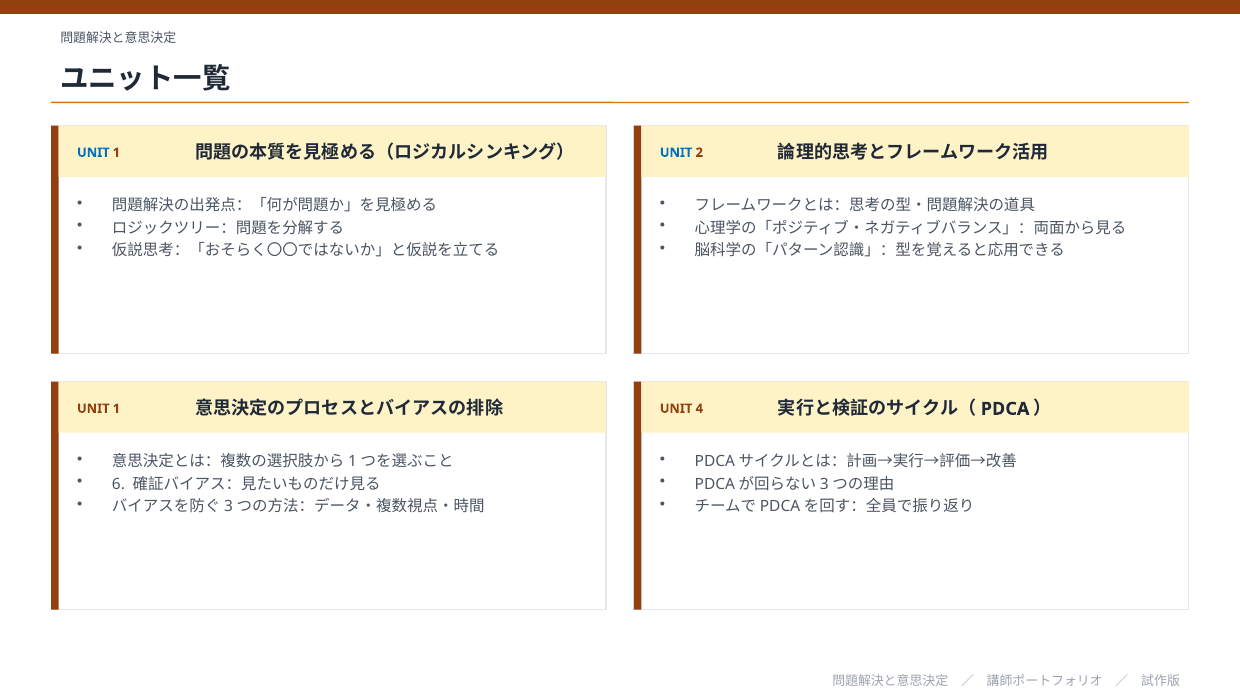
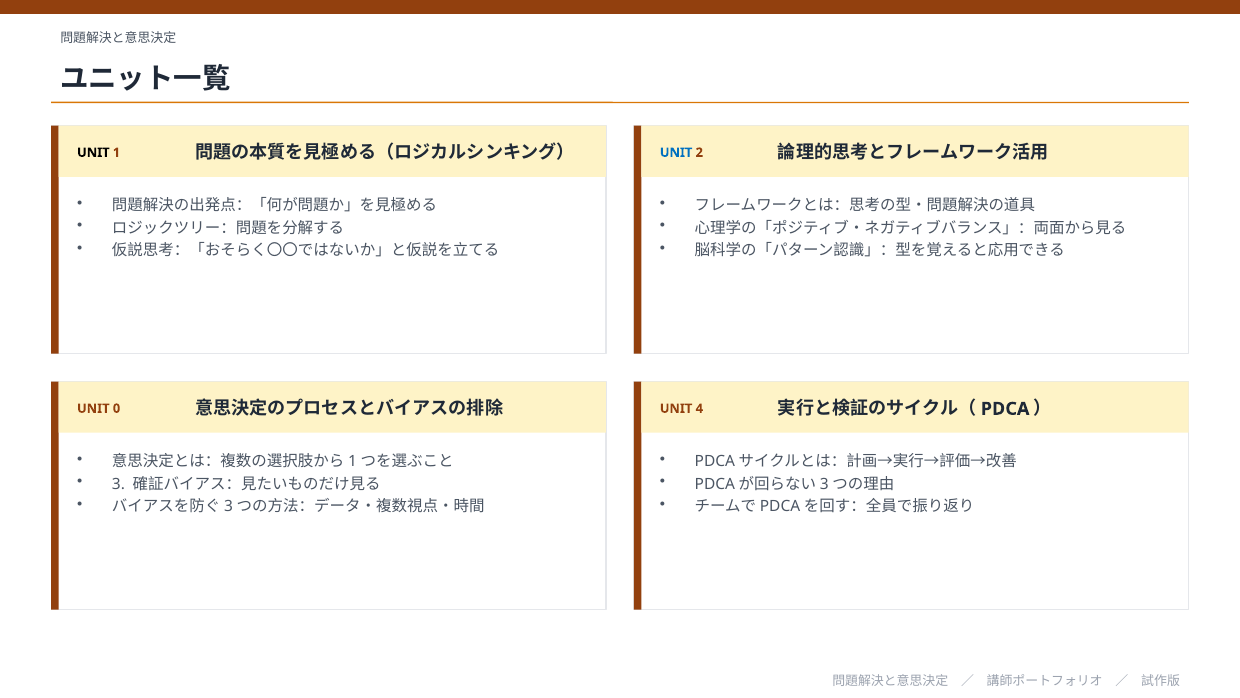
UNIT at (93, 152) colour: blue -> black
1 at (117, 408): 1 -> 0
6: 6 -> 3
